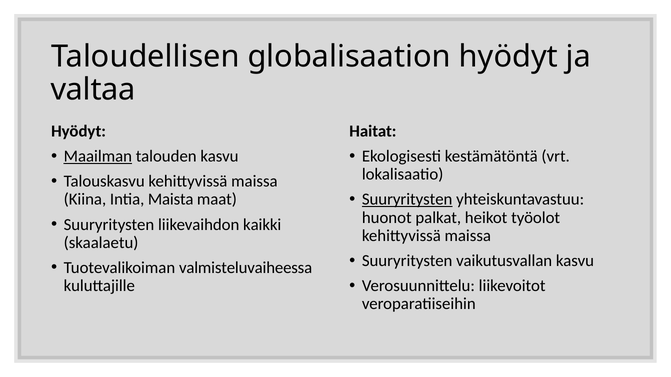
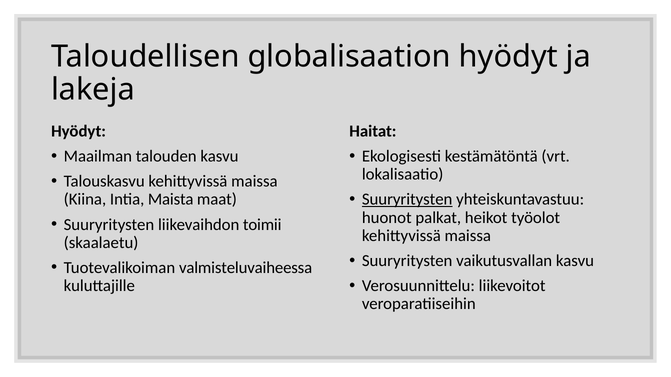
valtaa: valtaa -> lakeja
Maailman underline: present -> none
kaikki: kaikki -> toimii
